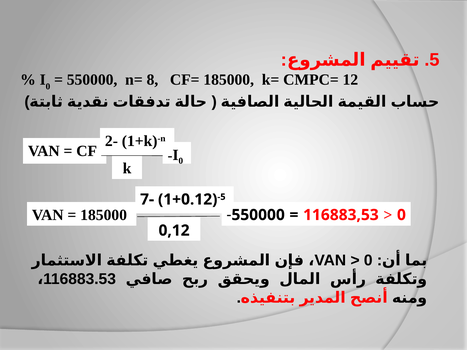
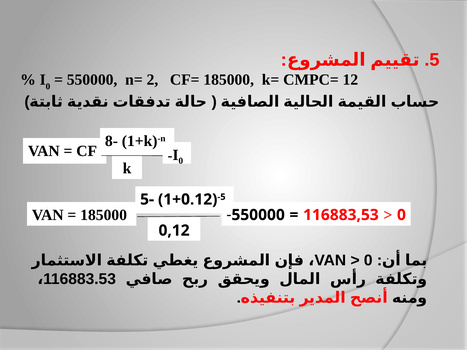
8: 8 -> 2
2-: 2- -> 8-
7-: 7- -> 5-
